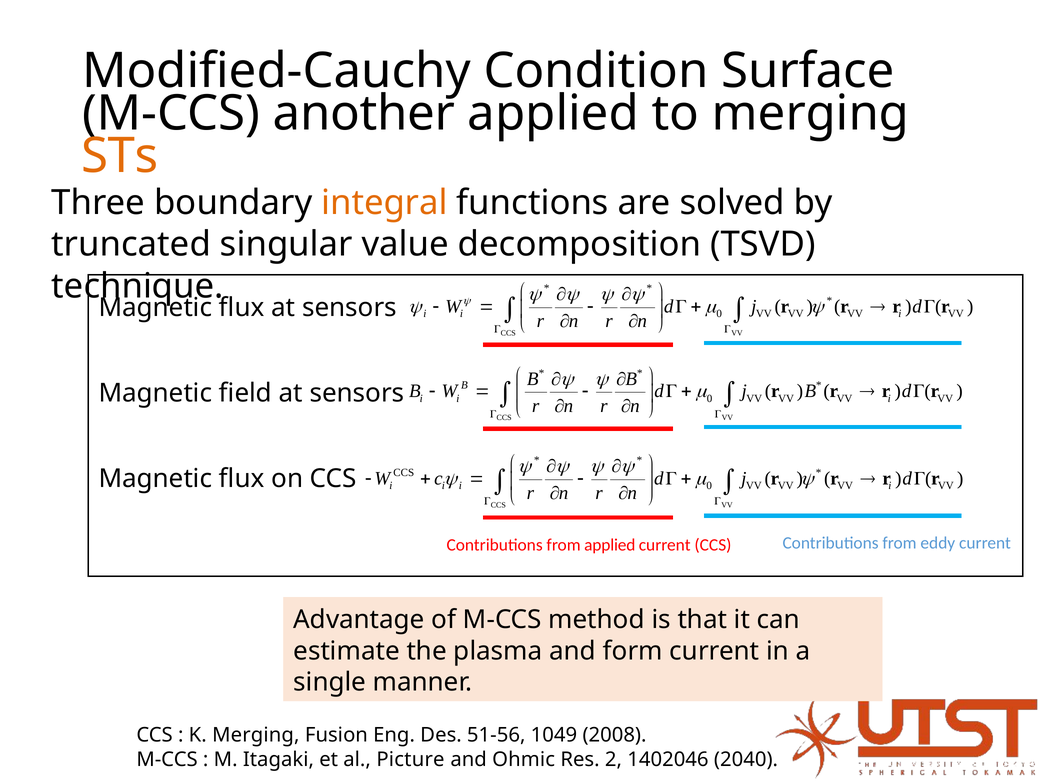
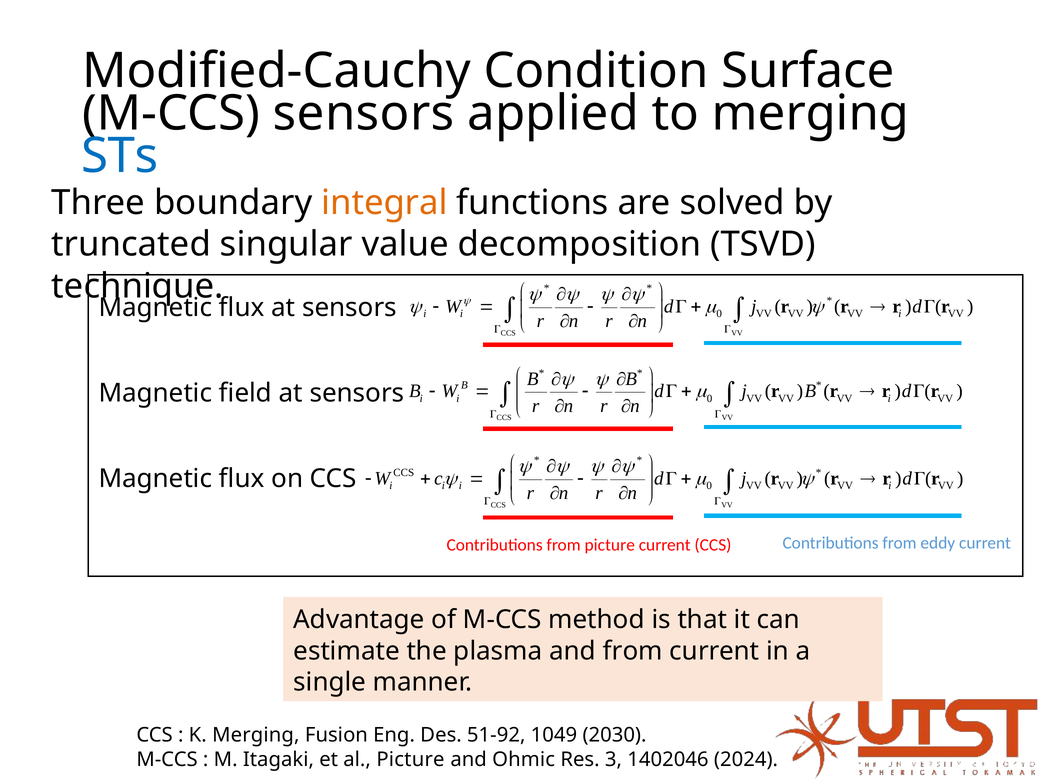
M-CCS another: another -> sensors
STs colour: orange -> blue
from applied: applied -> picture
and form: form -> from
51-56: 51-56 -> 51-92
2008: 2008 -> 2030
2: 2 -> 3
2040: 2040 -> 2024
